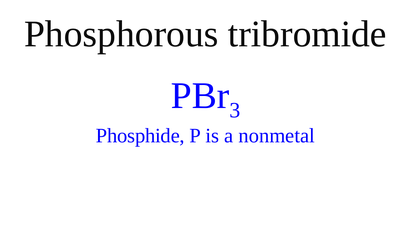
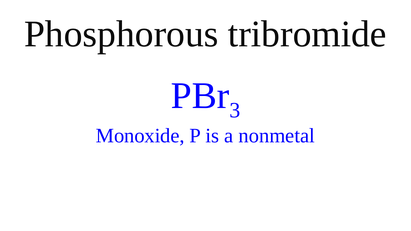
Phosphide: Phosphide -> Monoxide
